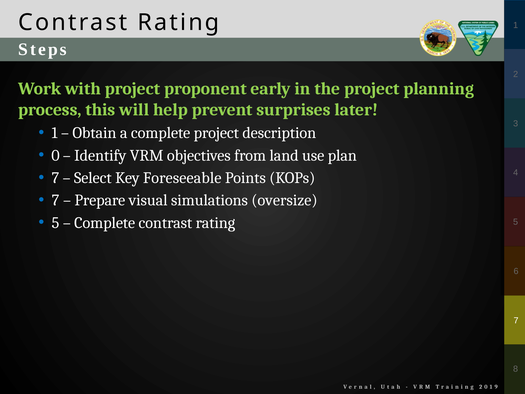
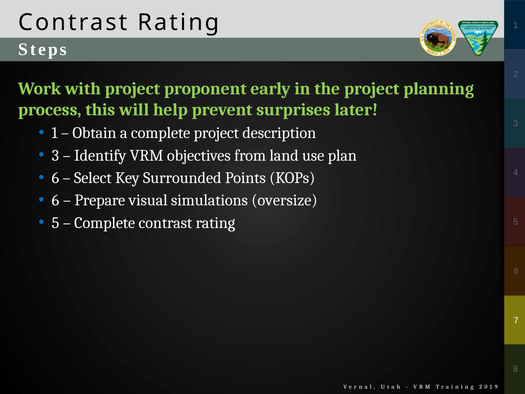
0 at (56, 155): 0 -> 3
7 at (55, 178): 7 -> 6
Foreseeable: Foreseeable -> Surrounded
7 at (56, 200): 7 -> 6
